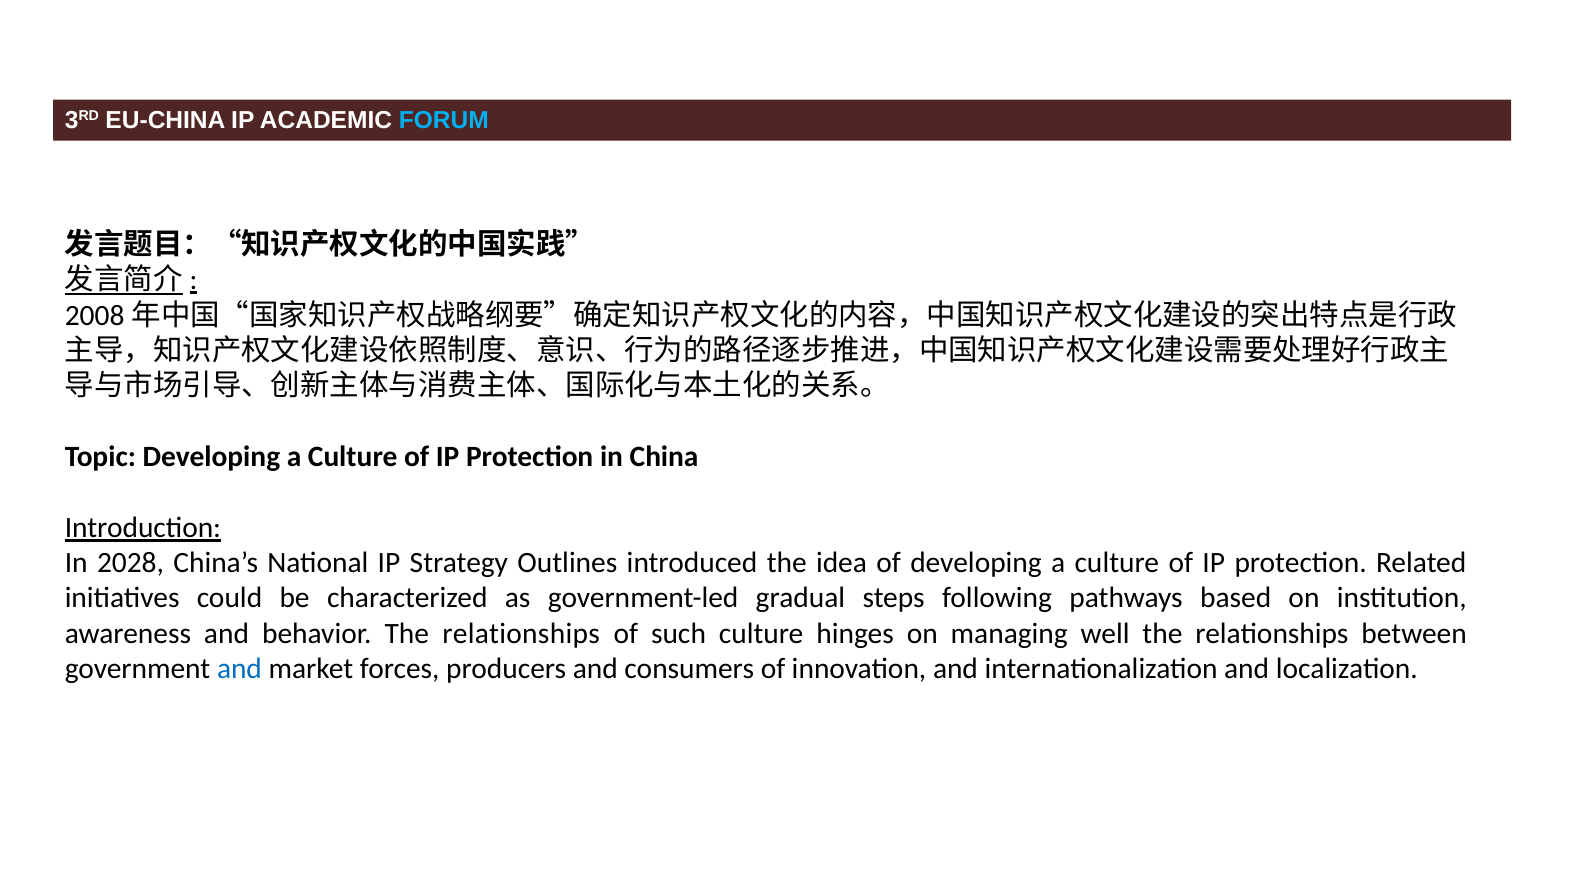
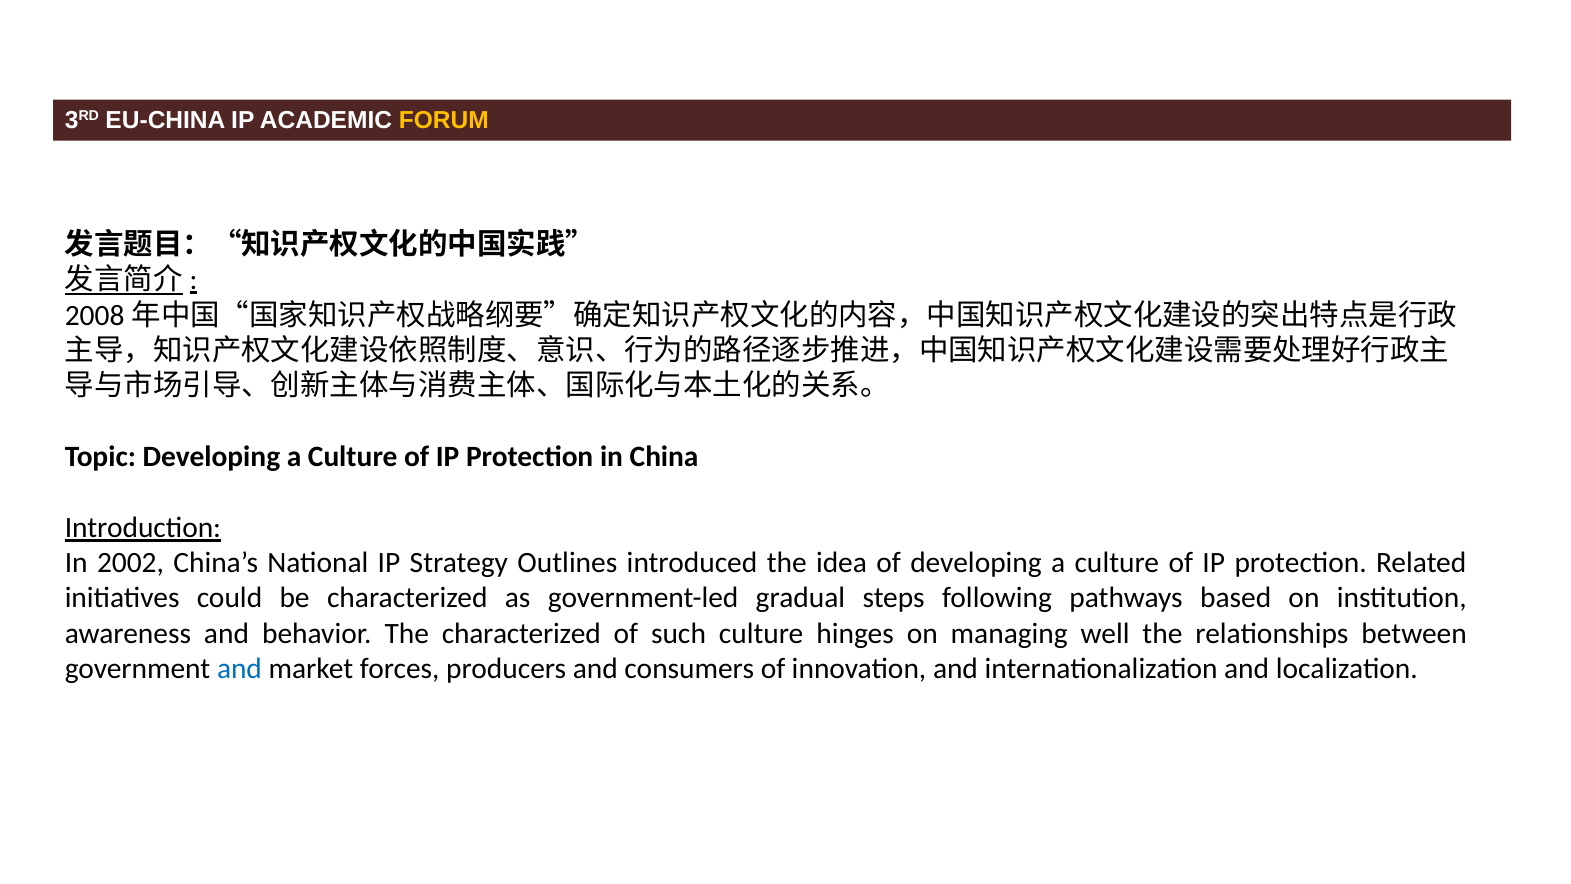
FORUM colour: light blue -> yellow
2028: 2028 -> 2002
behavior The relationships: relationships -> characterized
